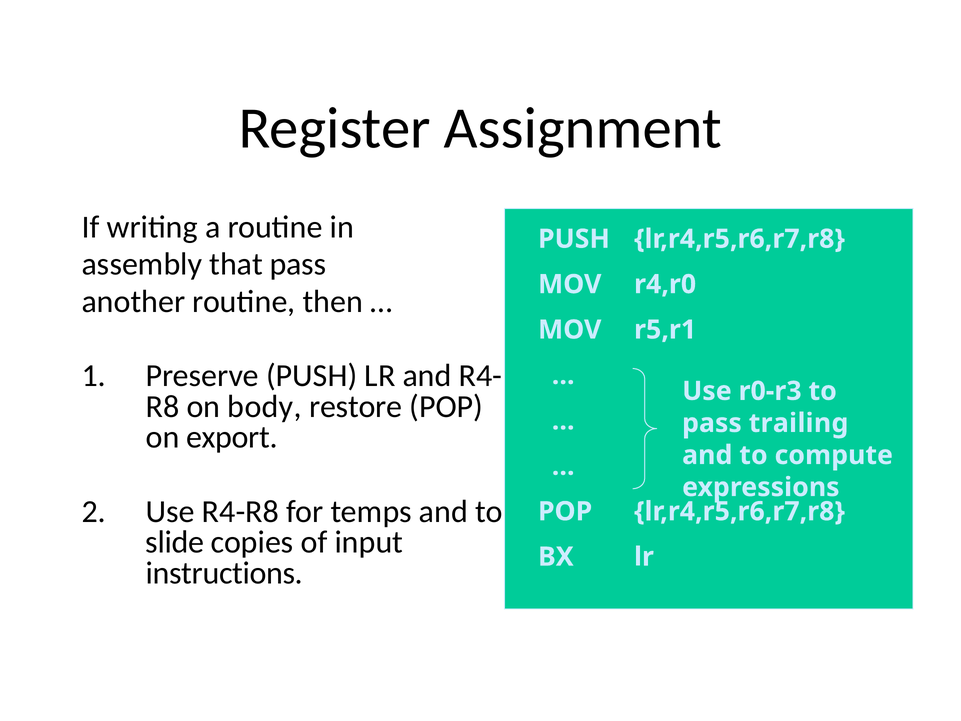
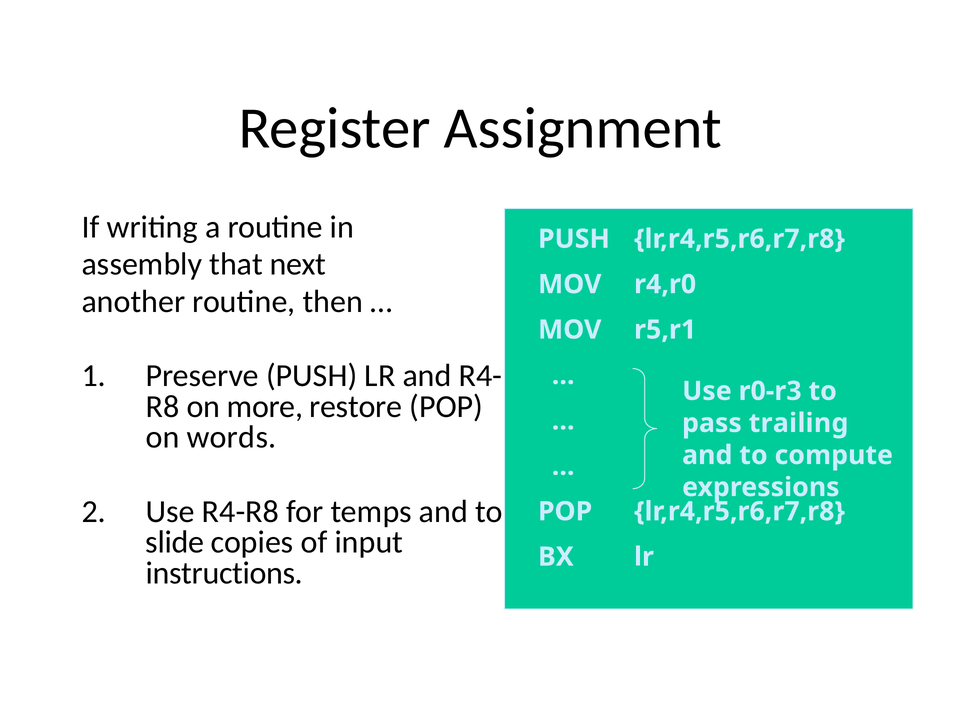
that pass: pass -> next
body: body -> more
export: export -> words
